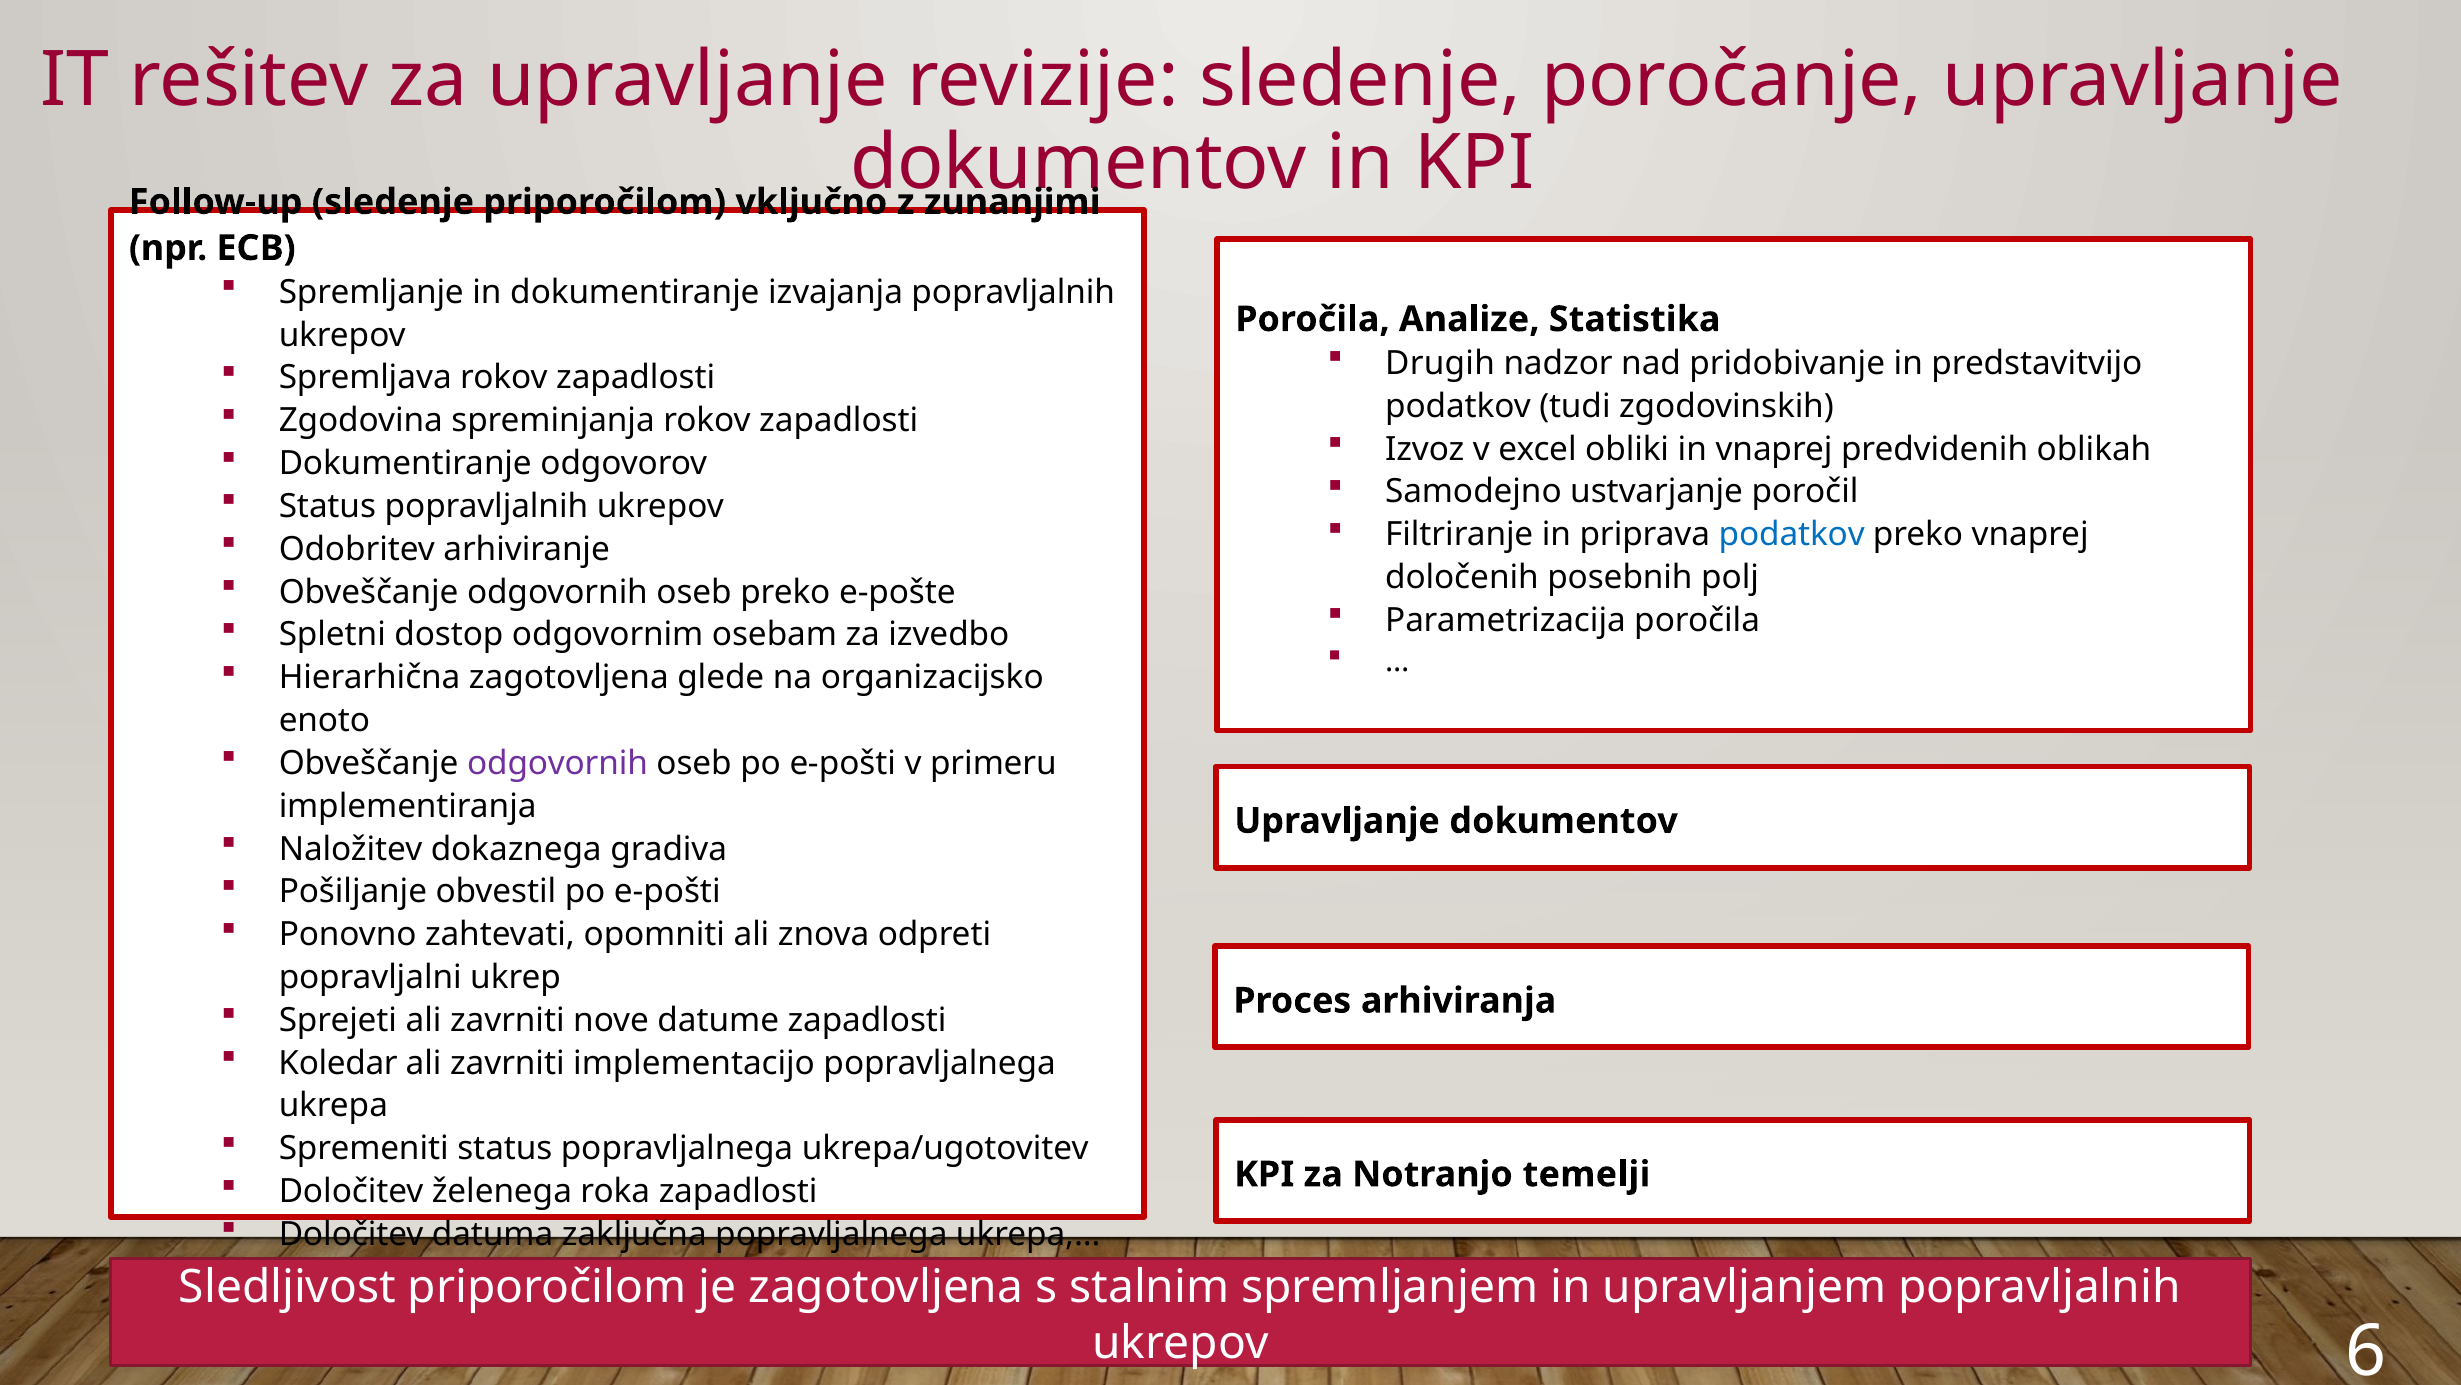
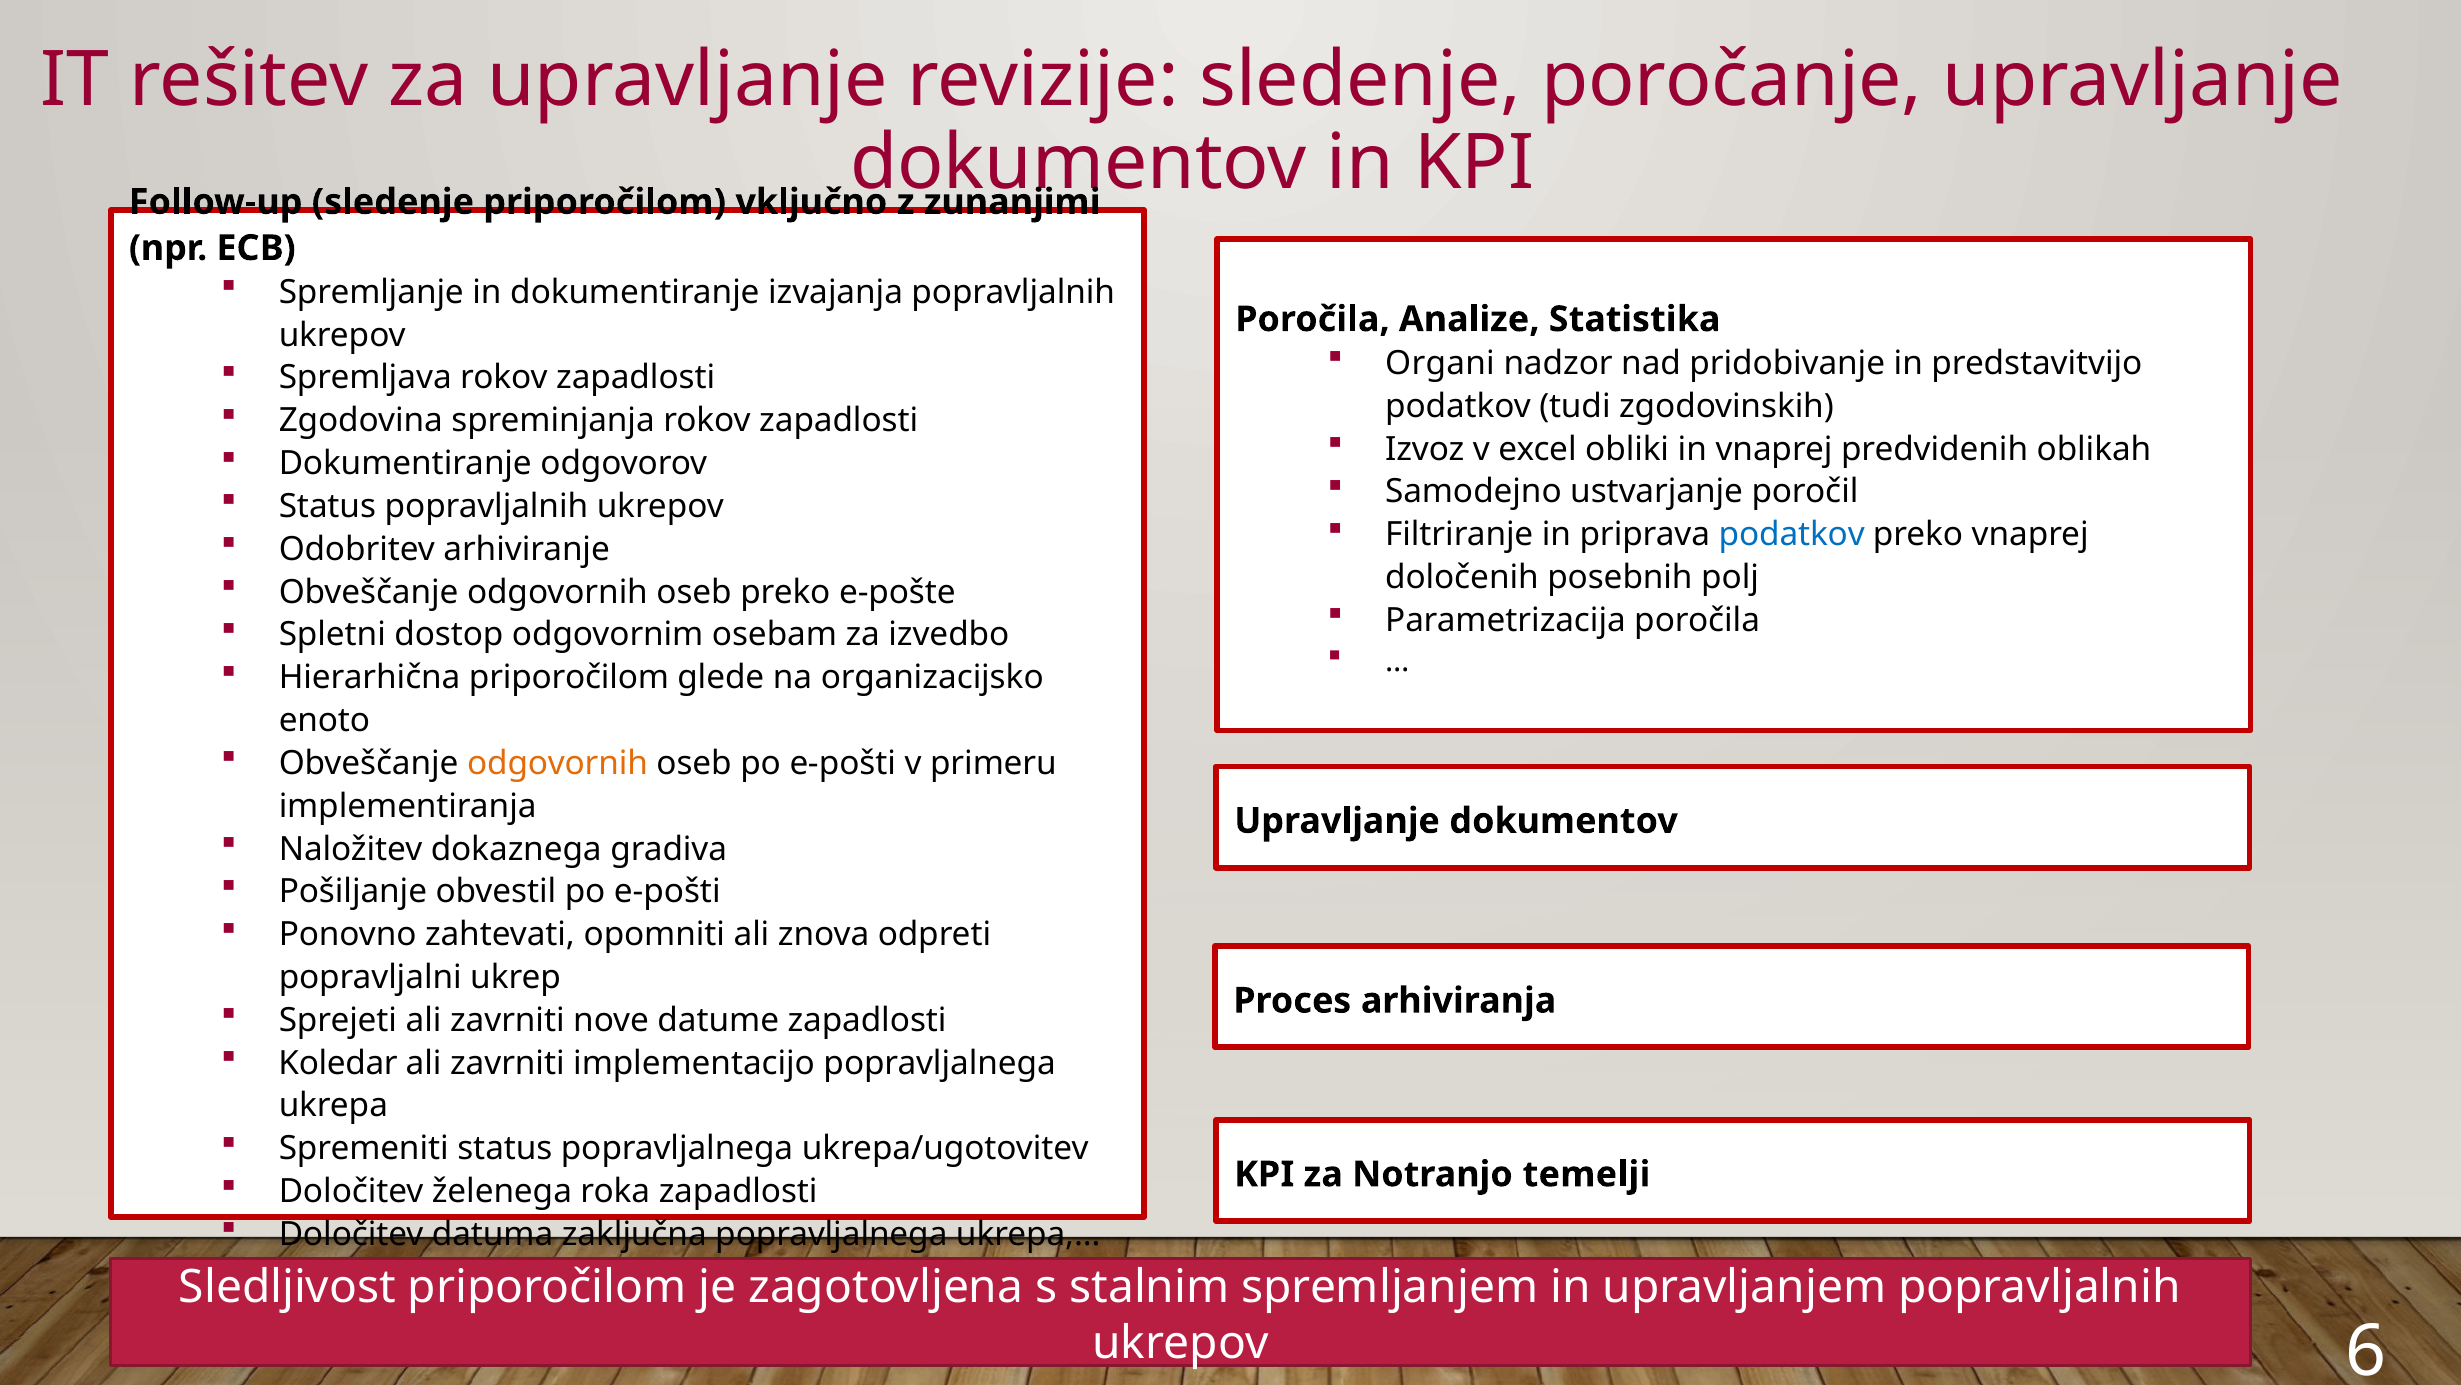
Drugih: Drugih -> Organi
Hierarhična zagotovljena: zagotovljena -> priporočilom
odgovornih at (558, 763) colour: purple -> orange
